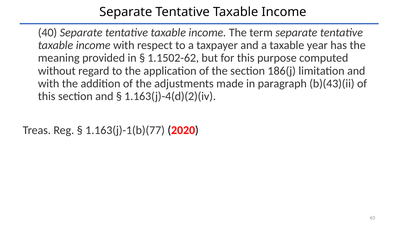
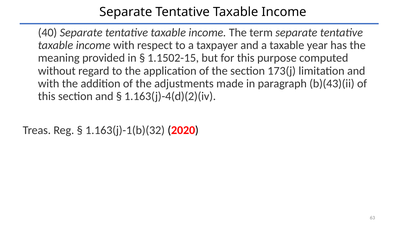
1.1502-62: 1.1502-62 -> 1.1502-15
186(j: 186(j -> 173(j
1.163(j)-1(b)(77: 1.163(j)-1(b)(77 -> 1.163(j)-1(b)(32
